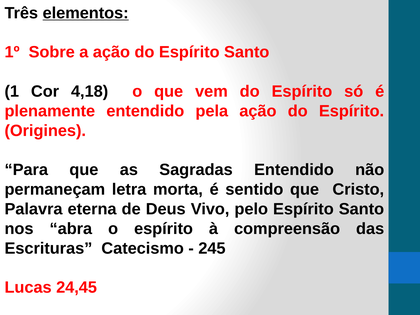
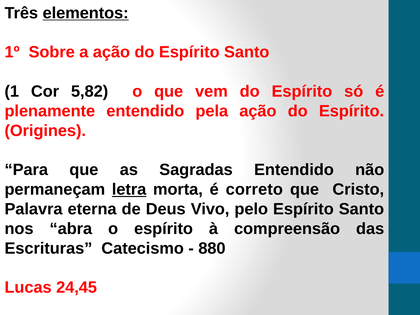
4,18: 4,18 -> 5,82
letra underline: none -> present
sentido: sentido -> correto
245: 245 -> 880
